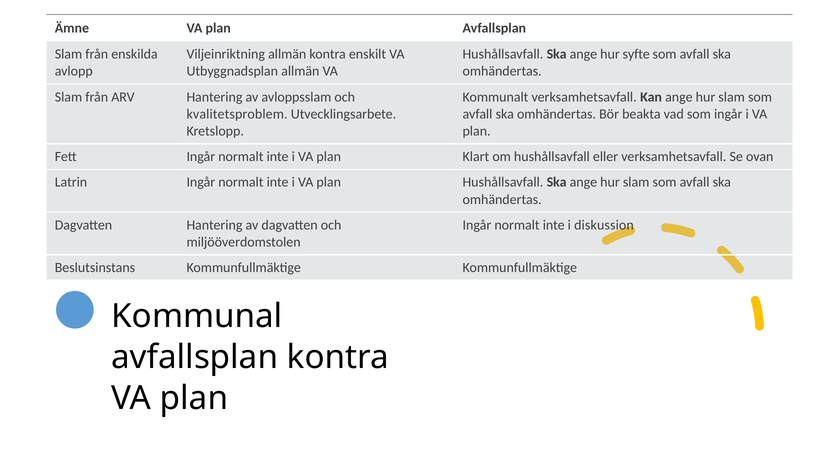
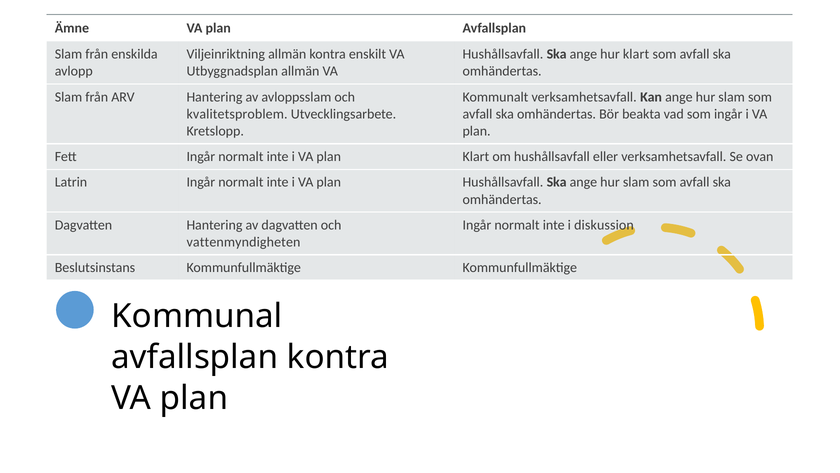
hur syfte: syfte -> klart
miljööverdomstolen: miljööverdomstolen -> vattenmyndigheten
